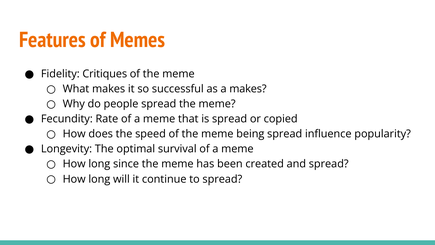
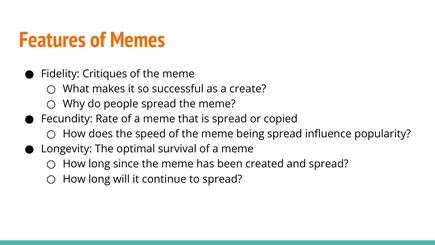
a makes: makes -> create
